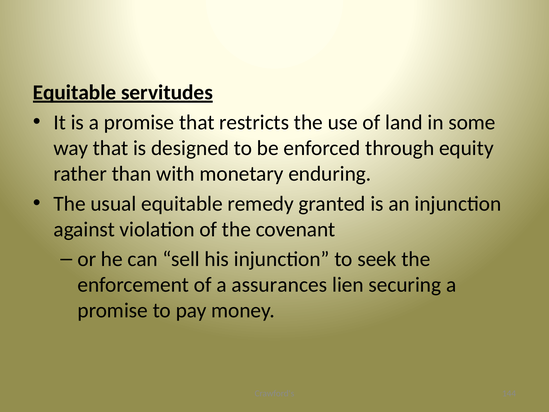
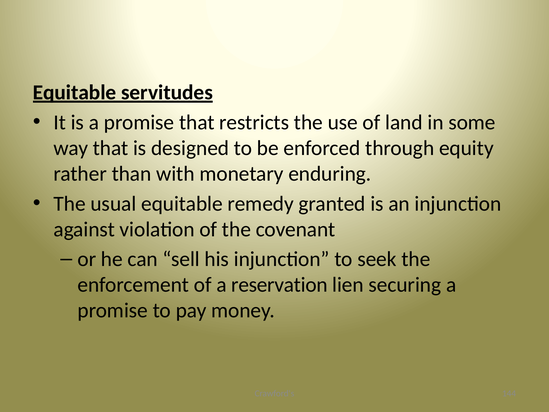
assurances: assurances -> reservation
